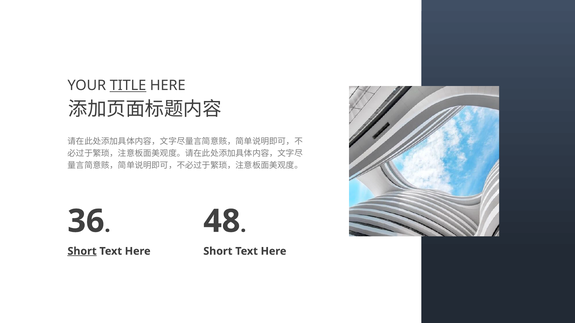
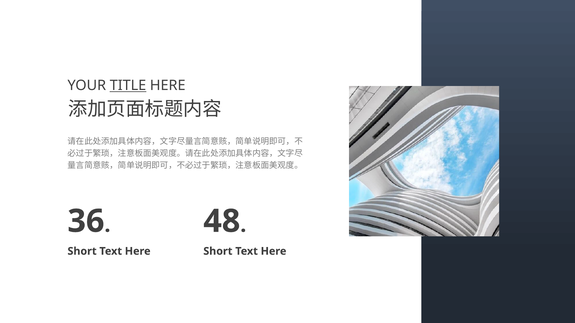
Short at (82, 252) underline: present -> none
